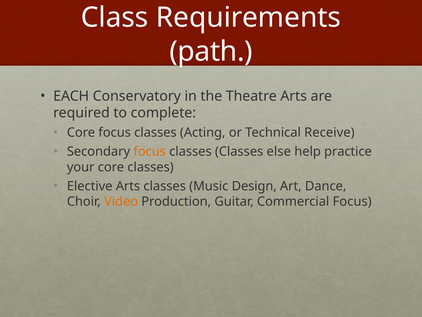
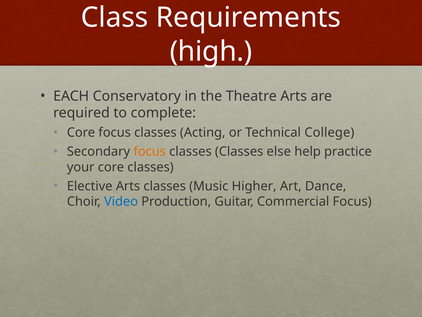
path: path -> high
Receive: Receive -> College
Design: Design -> Higher
Video colour: orange -> blue
